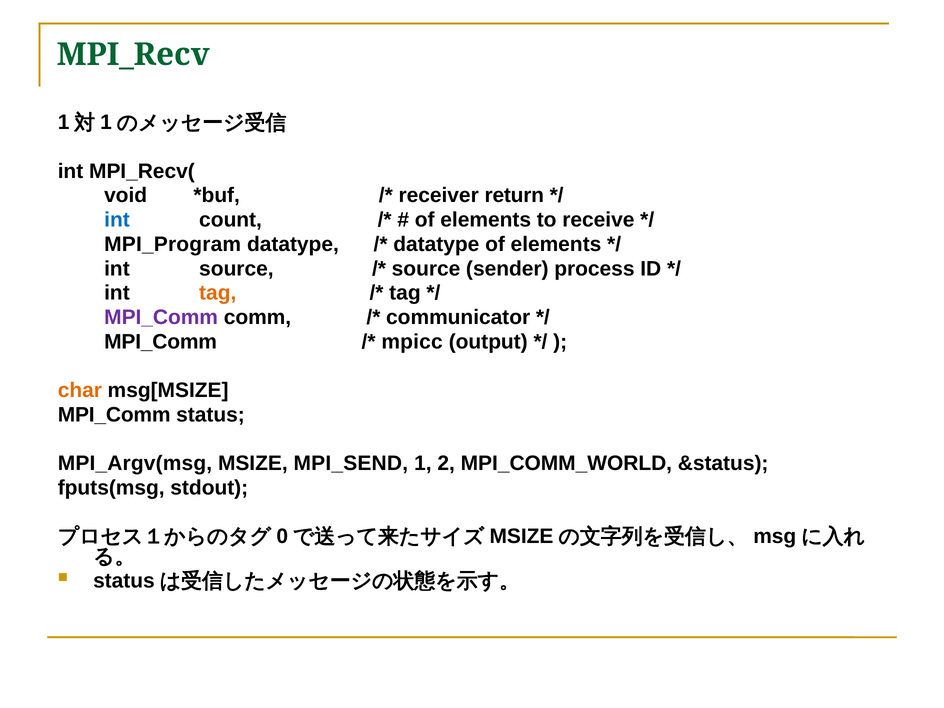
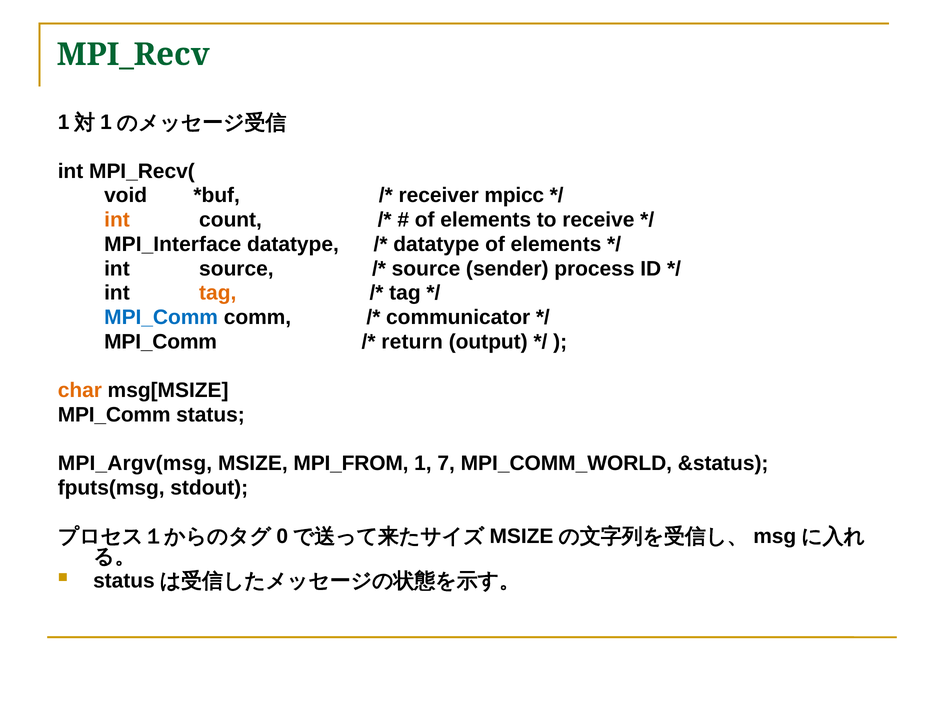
return: return -> mpicc
int at (117, 220) colour: blue -> orange
MPI_Program: MPI_Program -> MPI_Interface
MPI_Comm at (161, 317) colour: purple -> blue
mpicc: mpicc -> return
MPI_SEND: MPI_SEND -> MPI_FROM
2: 2 -> 7
